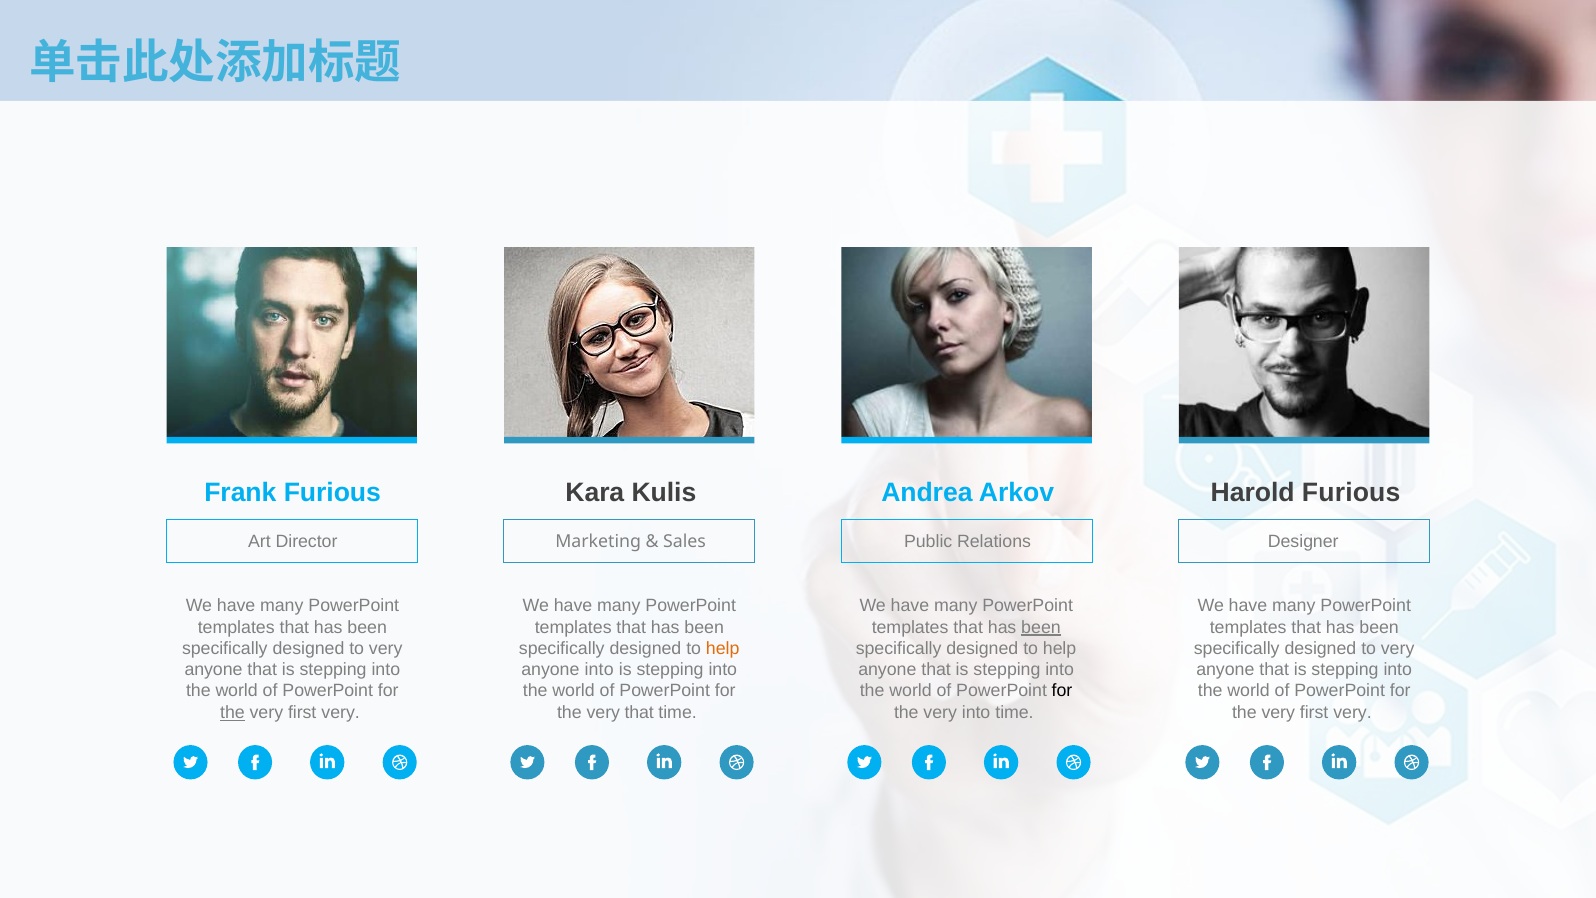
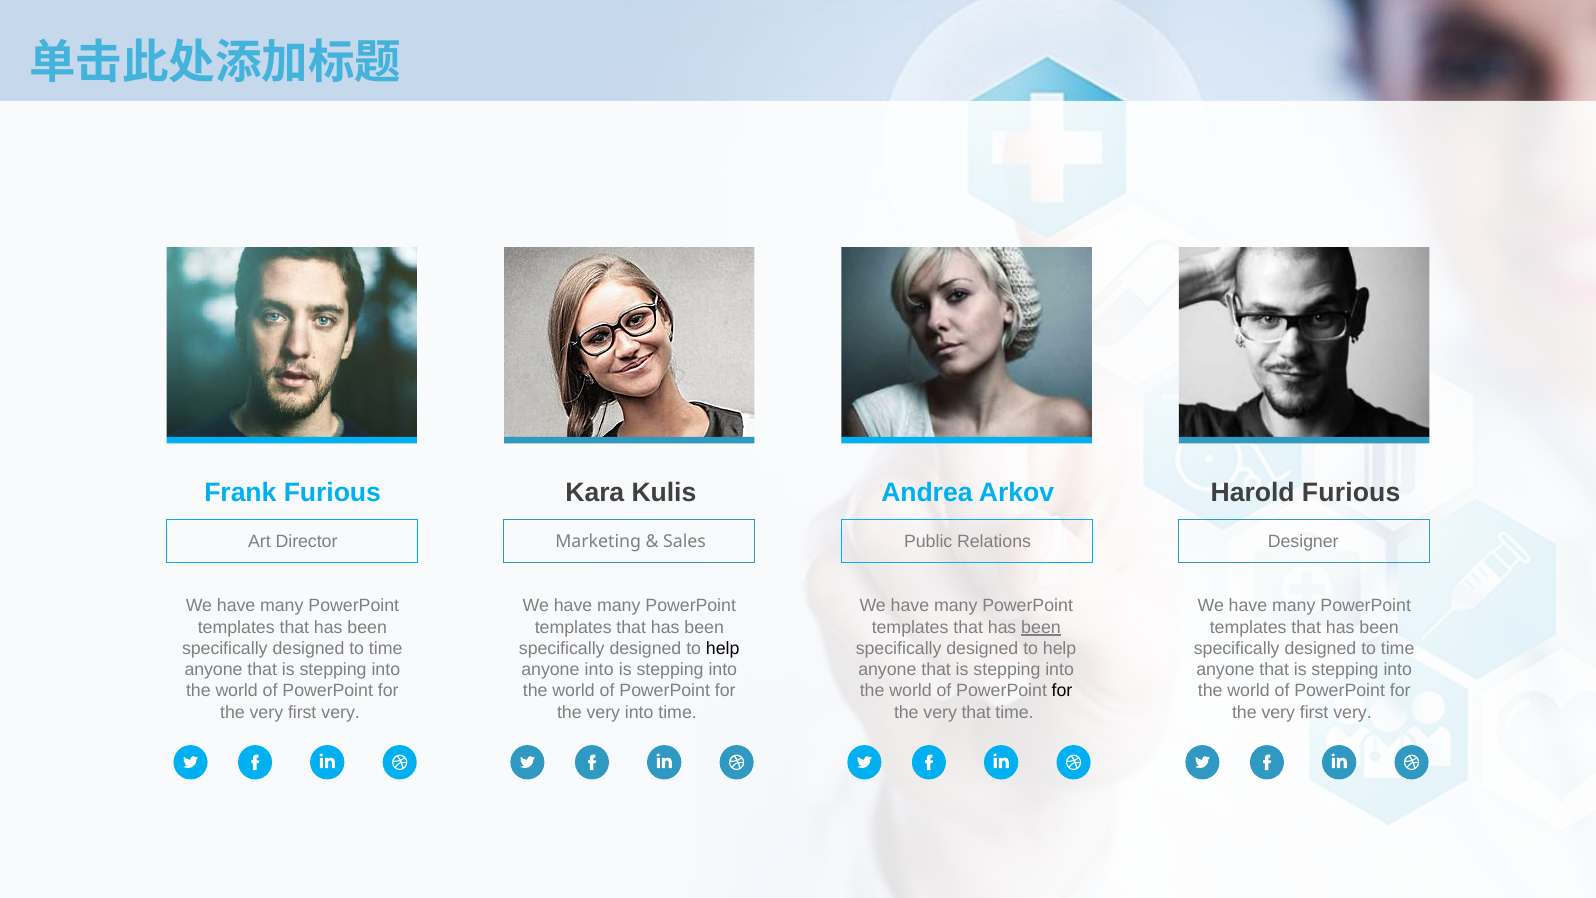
very at (386, 648): very -> time
help at (723, 648) colour: orange -> black
very at (1398, 648): very -> time
the at (232, 712) underline: present -> none
very that: that -> into
very into: into -> that
